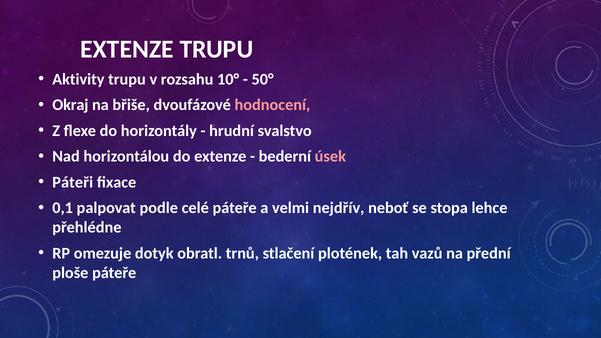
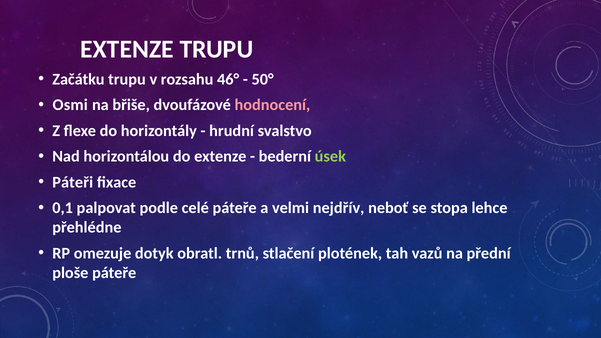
Aktivity: Aktivity -> Začátku
10°: 10° -> 46°
Okraj: Okraj -> Osmi
úsek colour: pink -> light green
